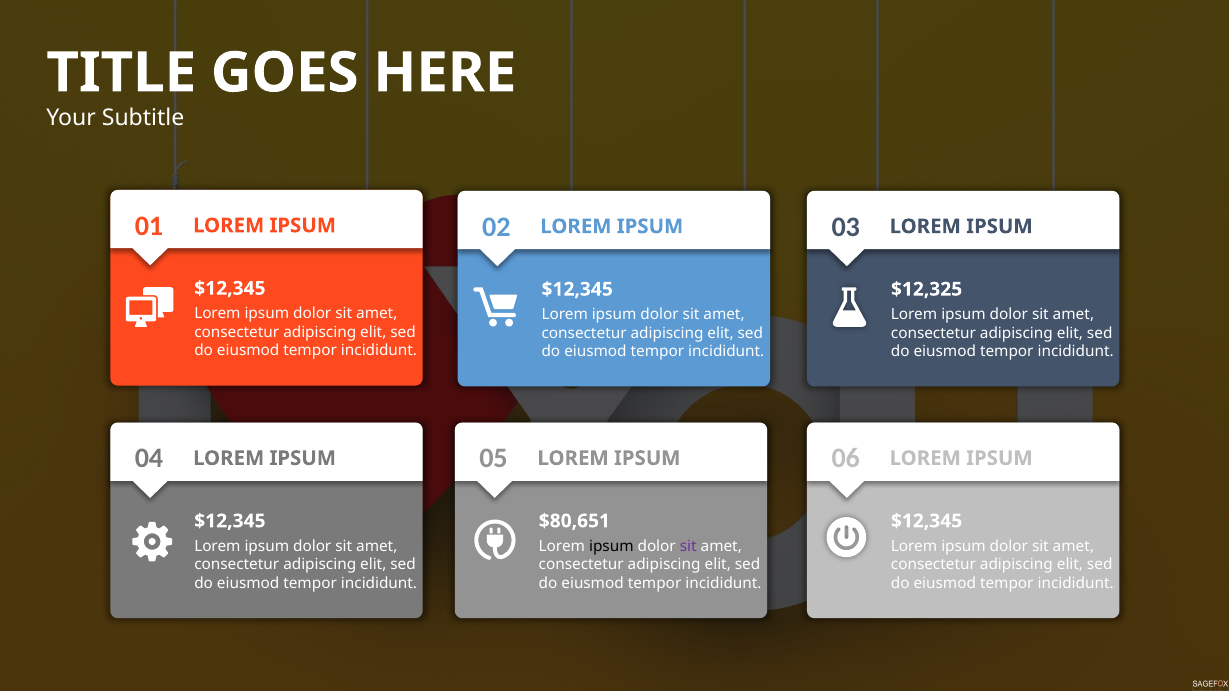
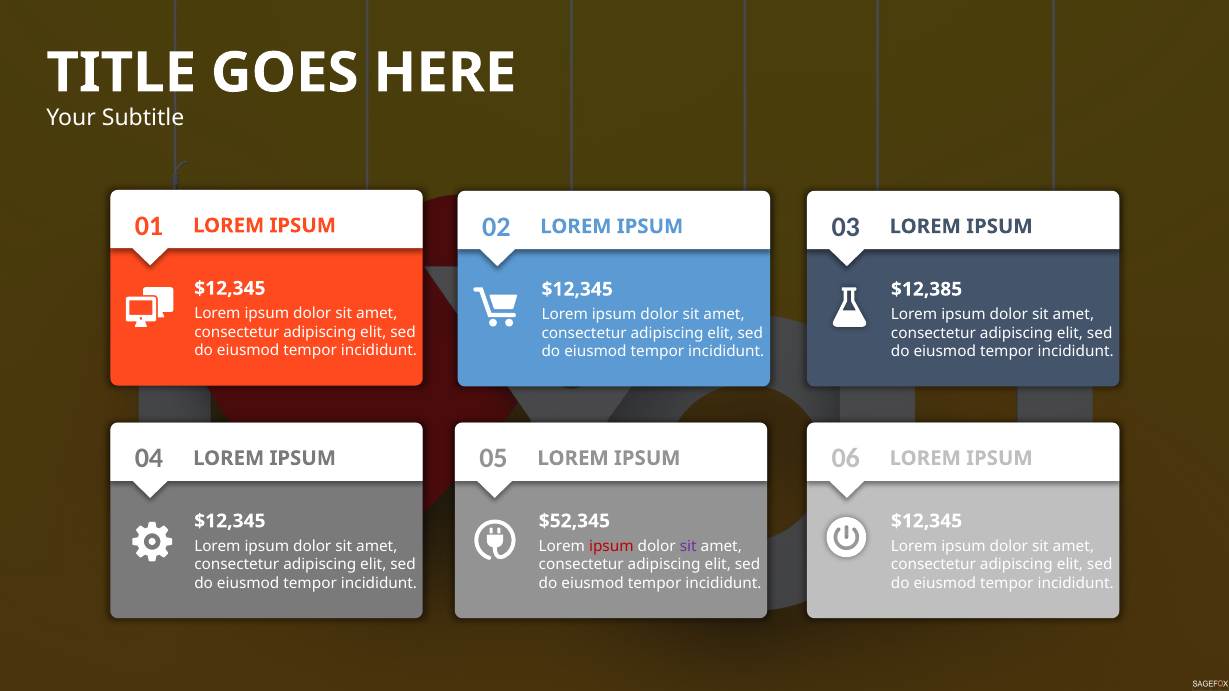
$12,325: $12,325 -> $12,385
$80,651: $80,651 -> $52,345
ipsum at (611, 547) colour: black -> red
